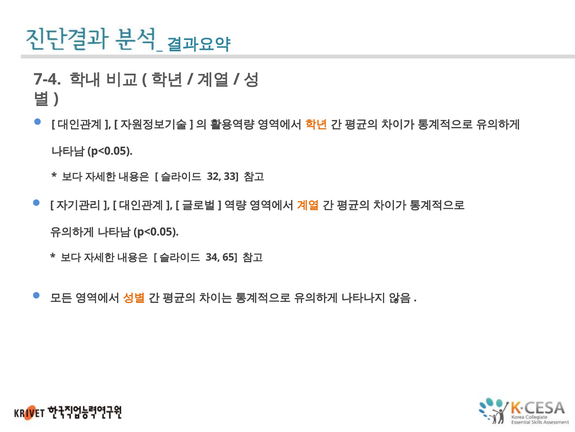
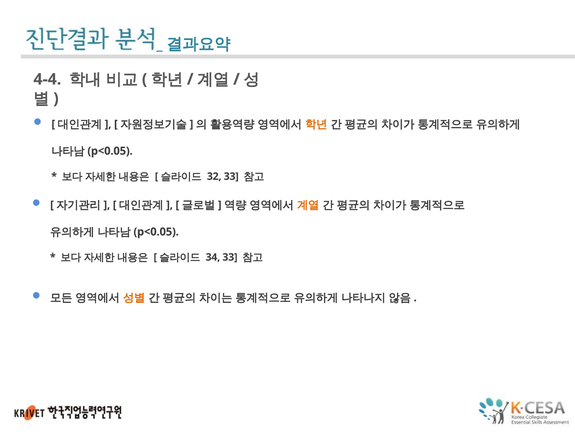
7-4: 7-4 -> 4-4
34 65: 65 -> 33
